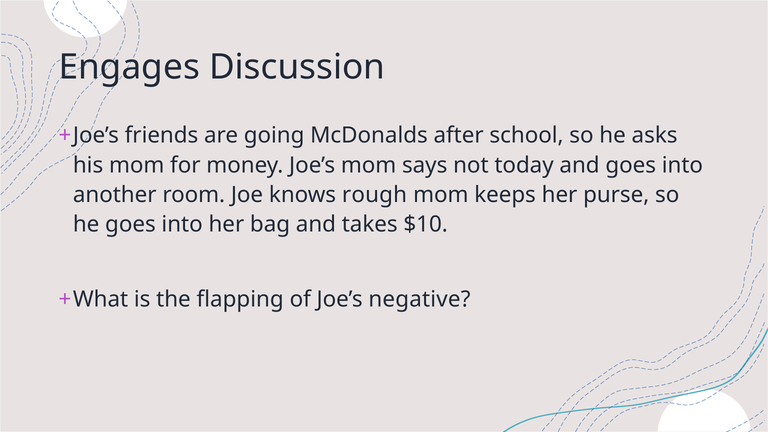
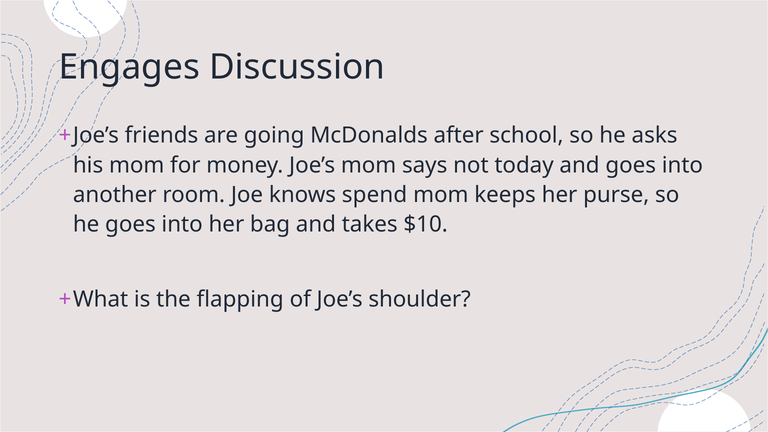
rough: rough -> spend
negative: negative -> shoulder
